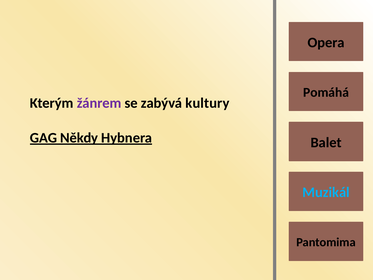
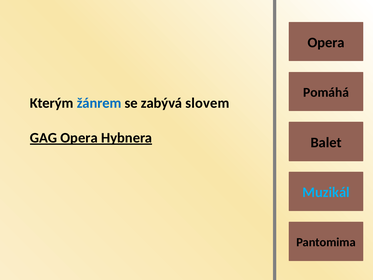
žánrem colour: purple -> blue
kultury: kultury -> slovem
GAG Někdy: Někdy -> Opera
